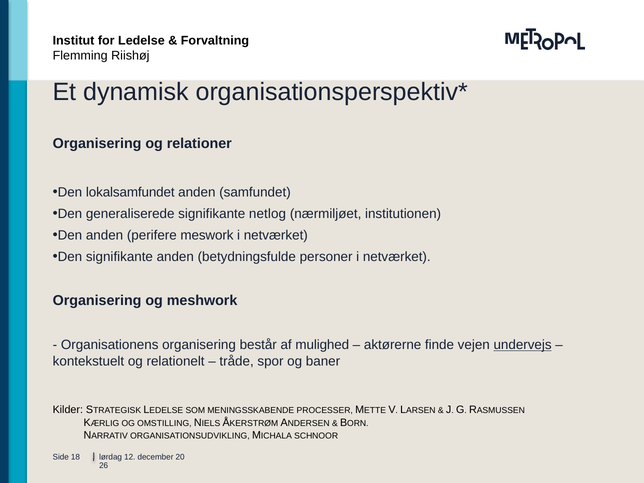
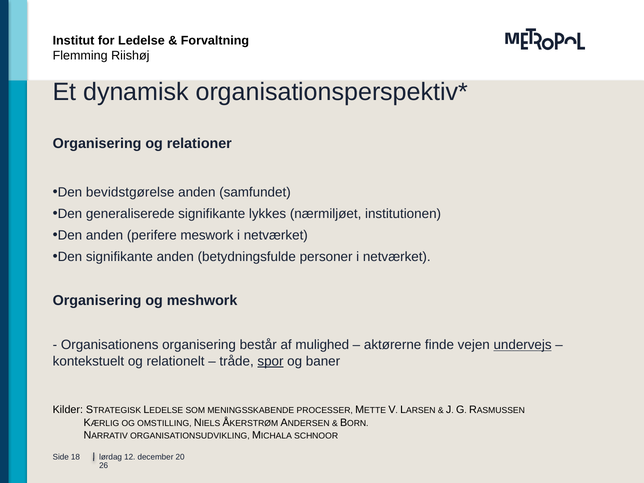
lokalsamfundet: lokalsamfundet -> bevidstgørelse
netlog: netlog -> lykkes
spor underline: none -> present
